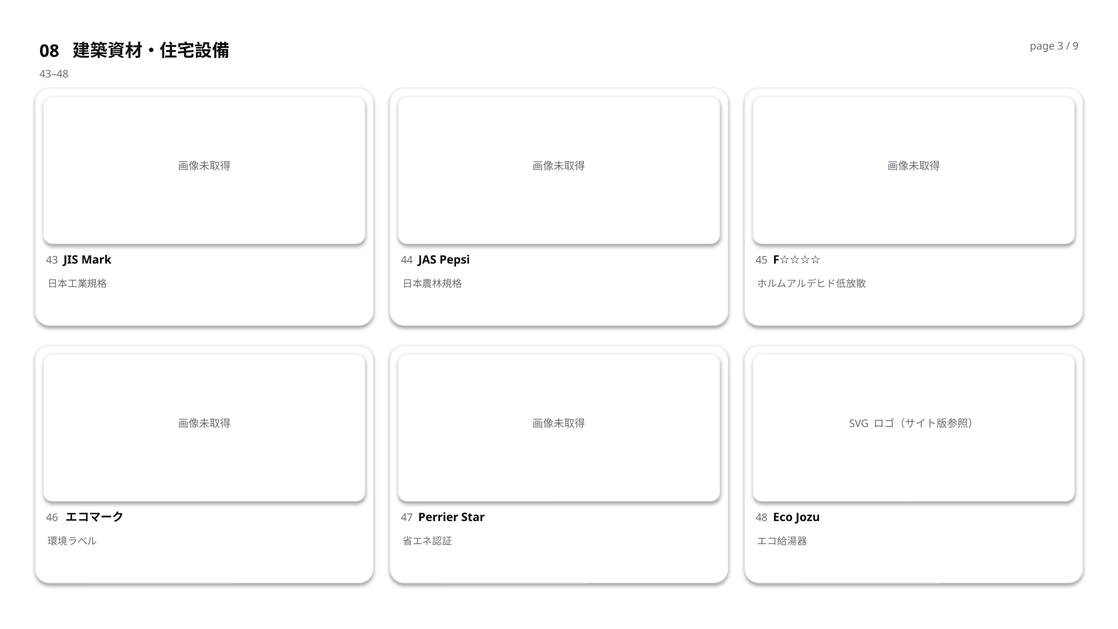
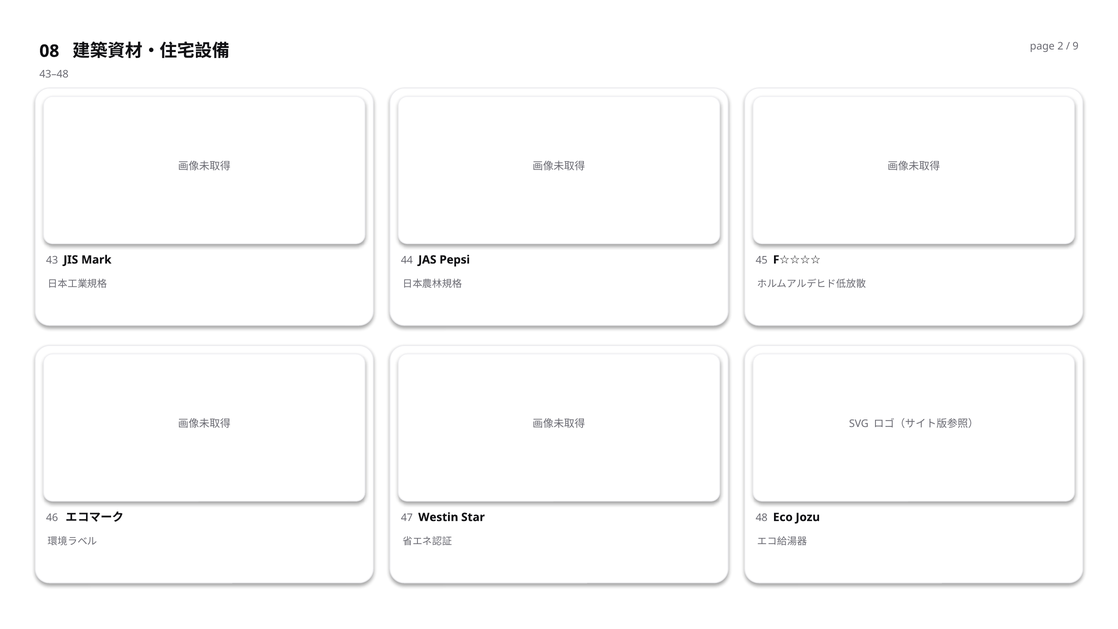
3: 3 -> 2
Perrier: Perrier -> Westin
